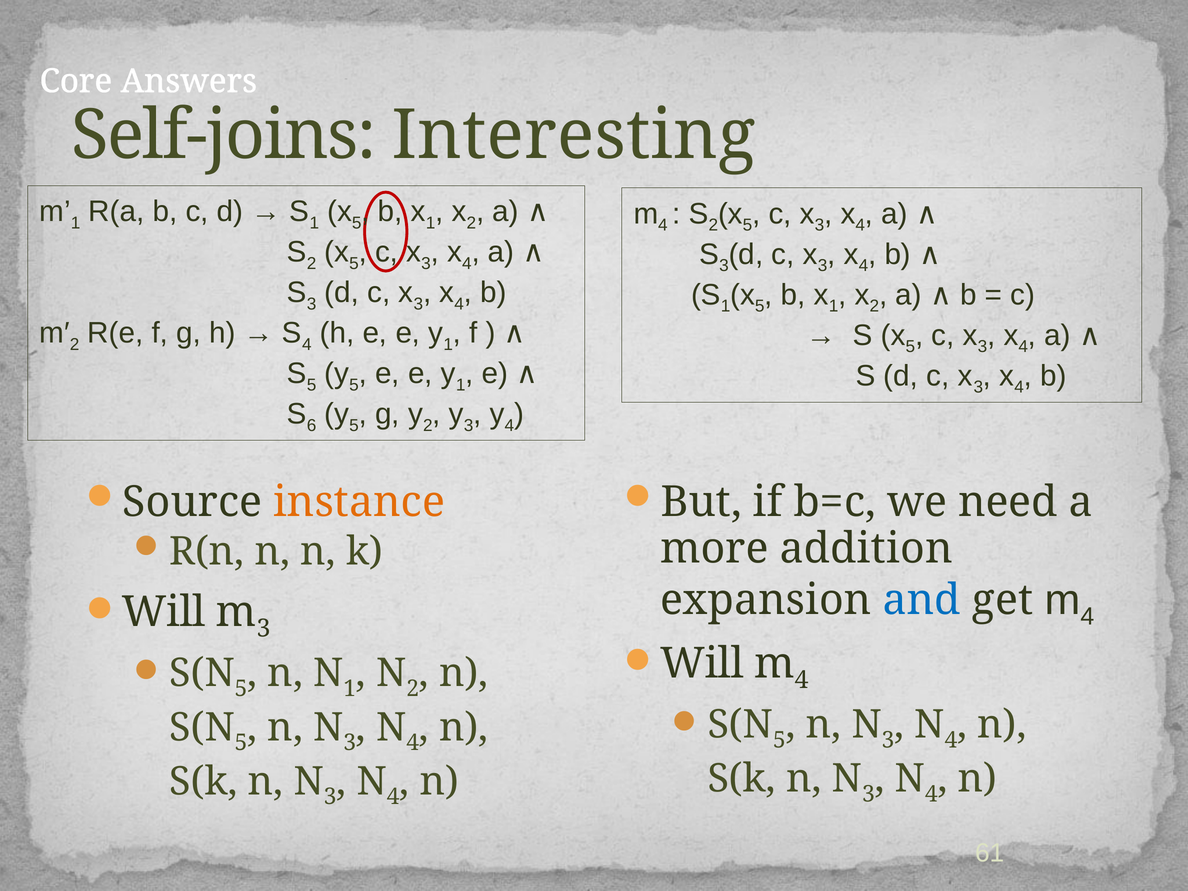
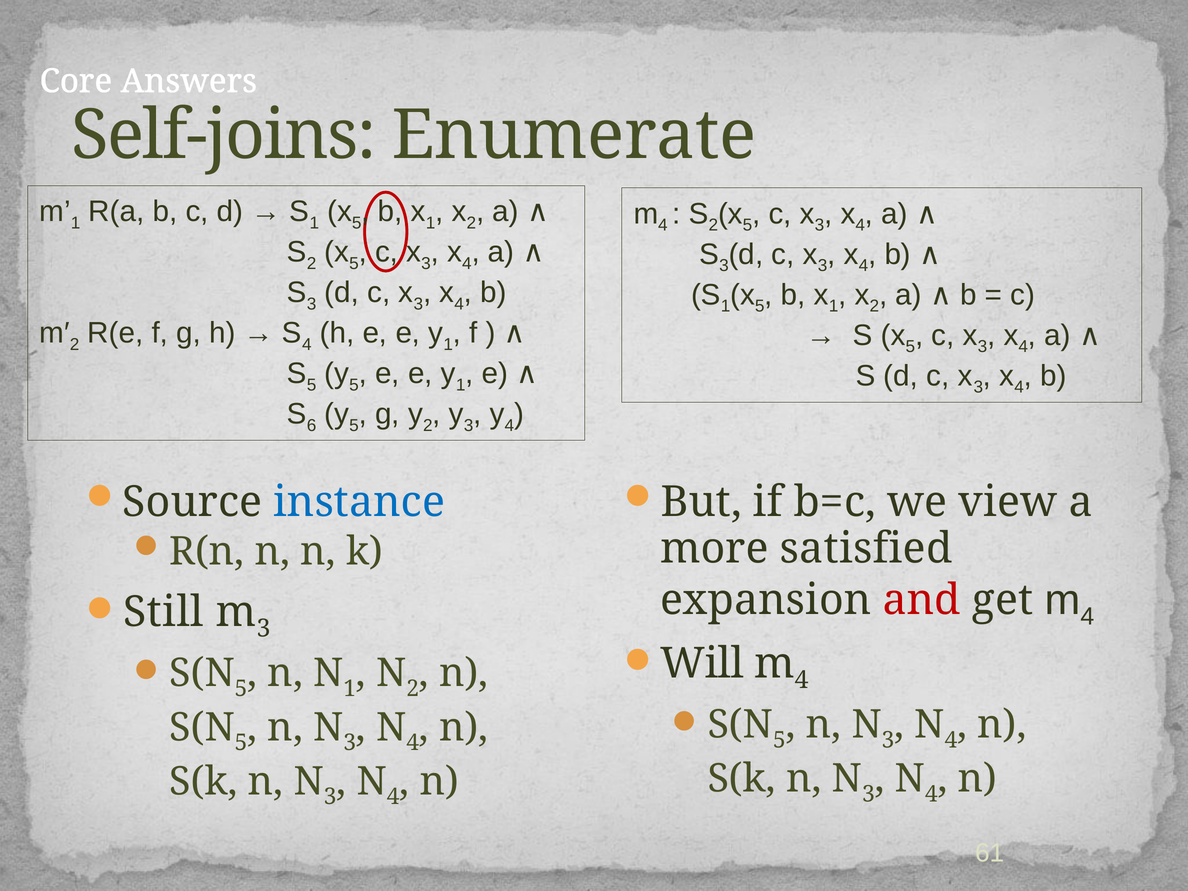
Interesting: Interesting -> Enumerate
instance colour: orange -> blue
need: need -> view
addition: addition -> satisfied
and colour: blue -> red
Will at (164, 612): Will -> Still
